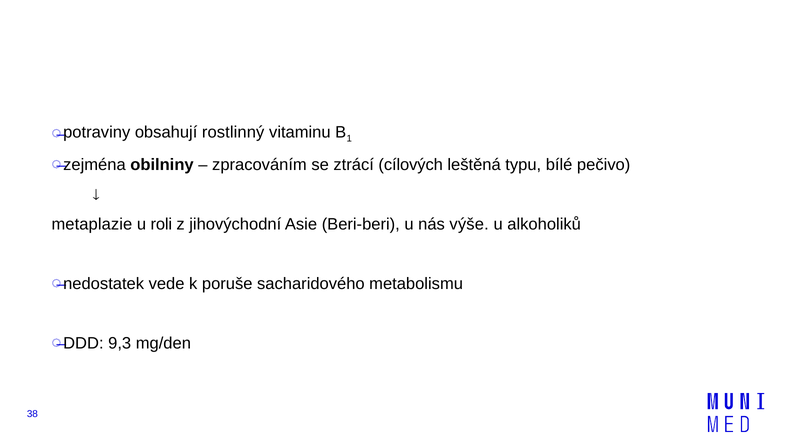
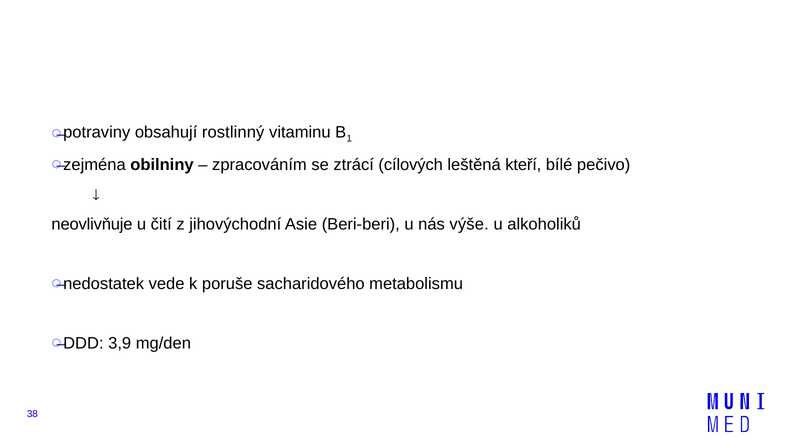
typu: typu -> kteří
metaplazie: metaplazie -> neovlivňuje
roli: roli -> čití
9,3: 9,3 -> 3,9
